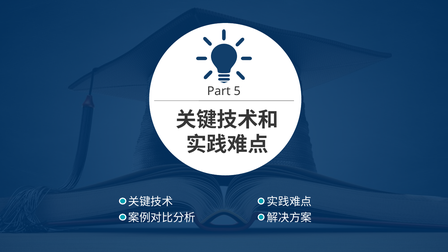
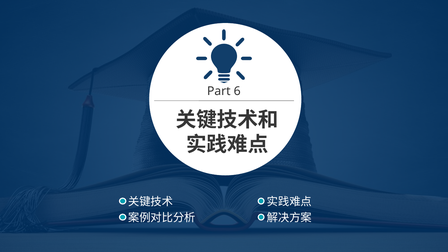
5: 5 -> 6
